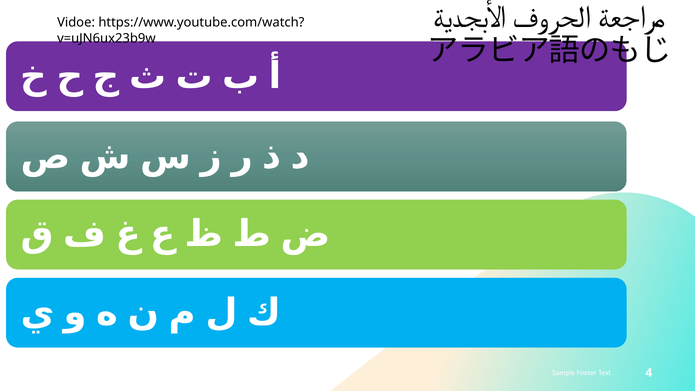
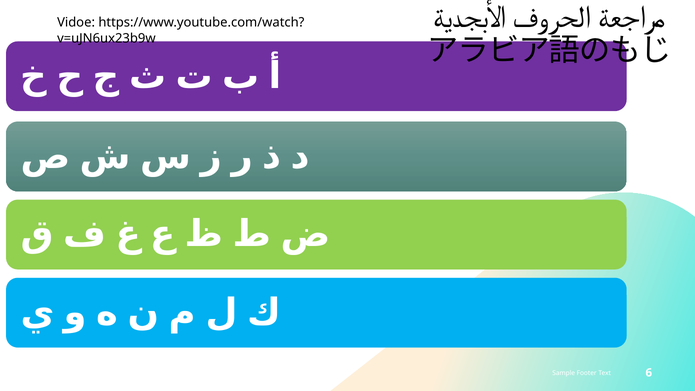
4: 4 -> 6
